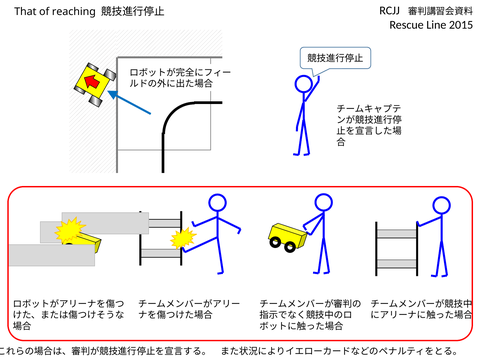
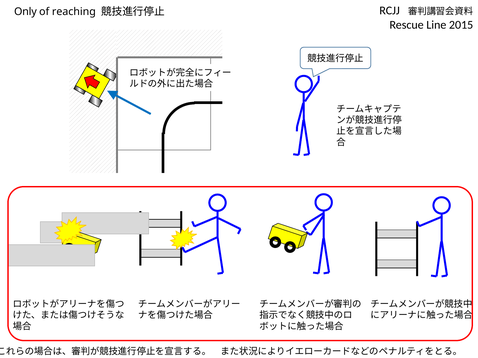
That: That -> Only
